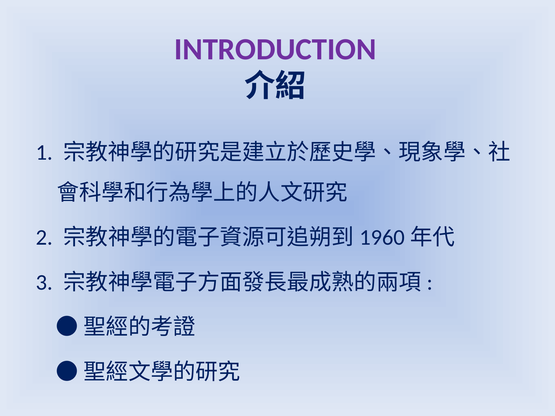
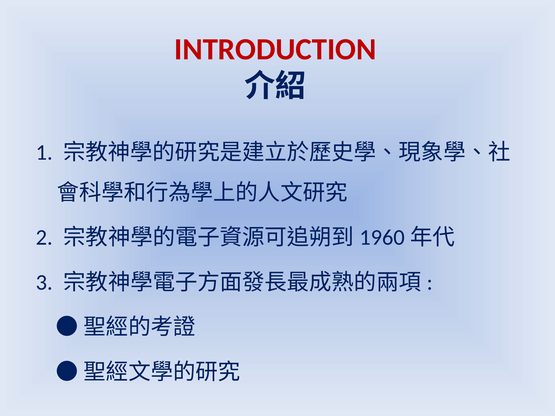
INTRODUCTION colour: purple -> red
